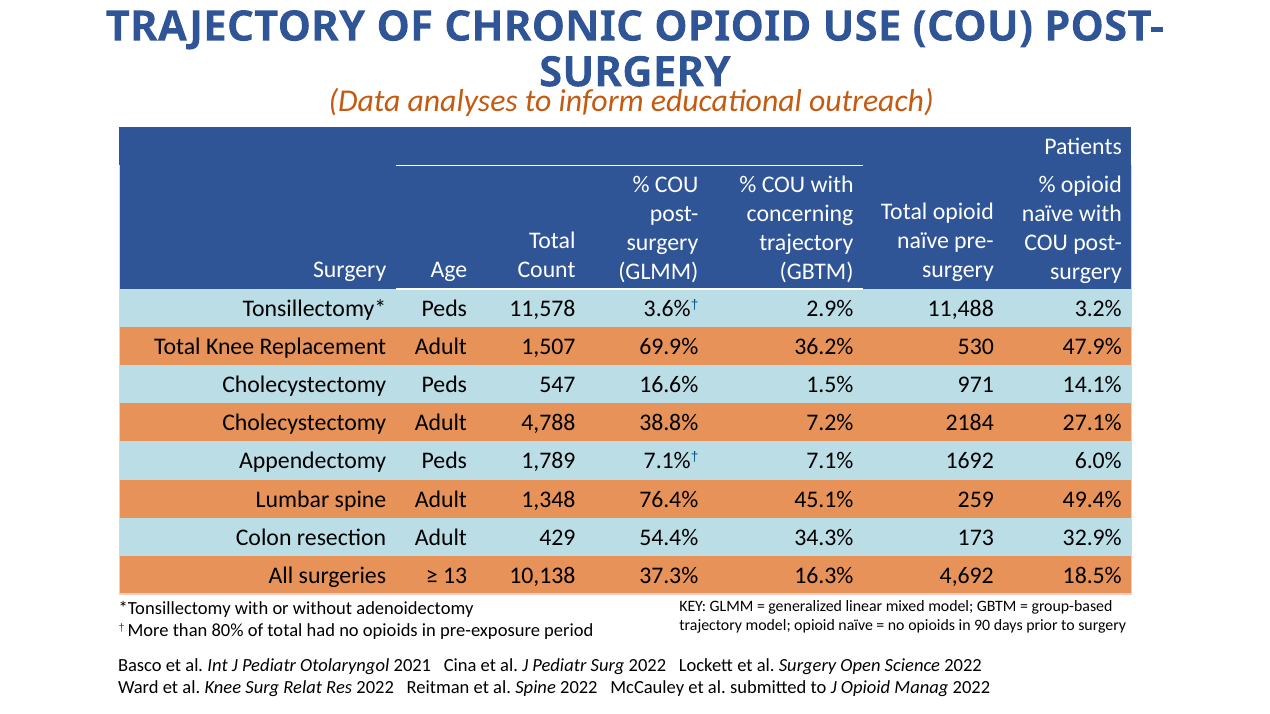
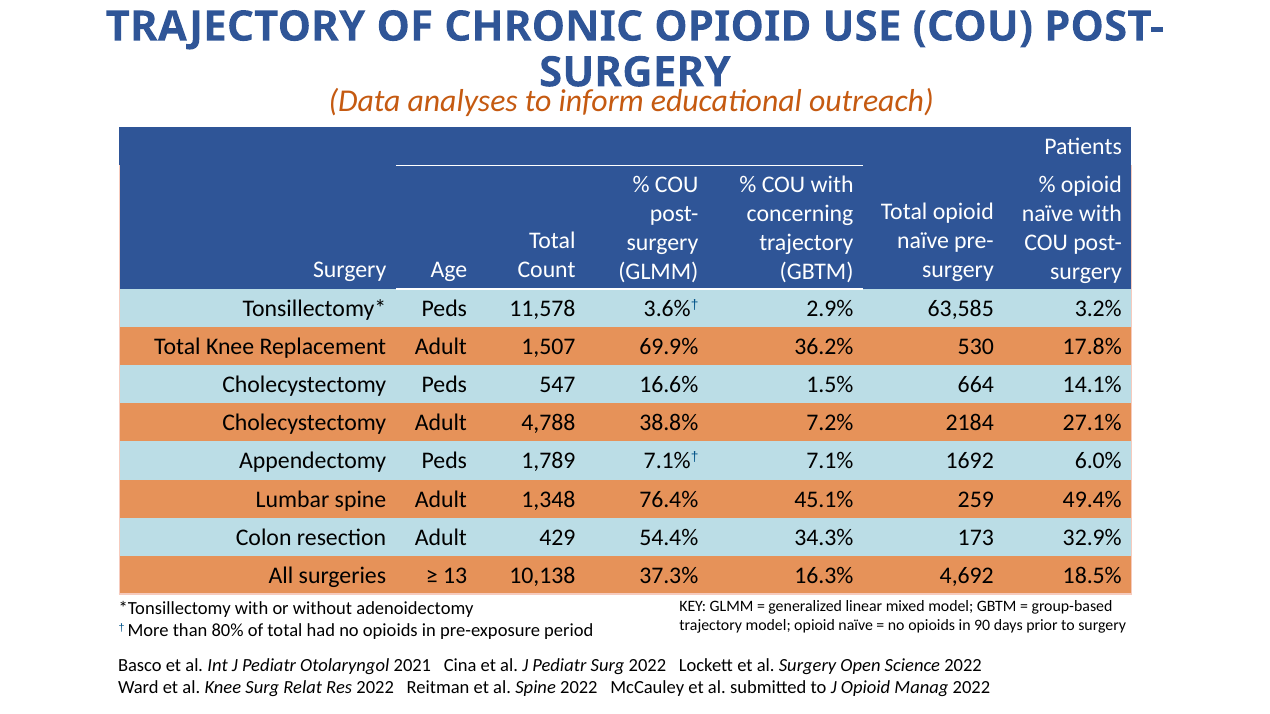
11,488: 11,488 -> 63,585
47.9%: 47.9% -> 17.8%
971: 971 -> 664
